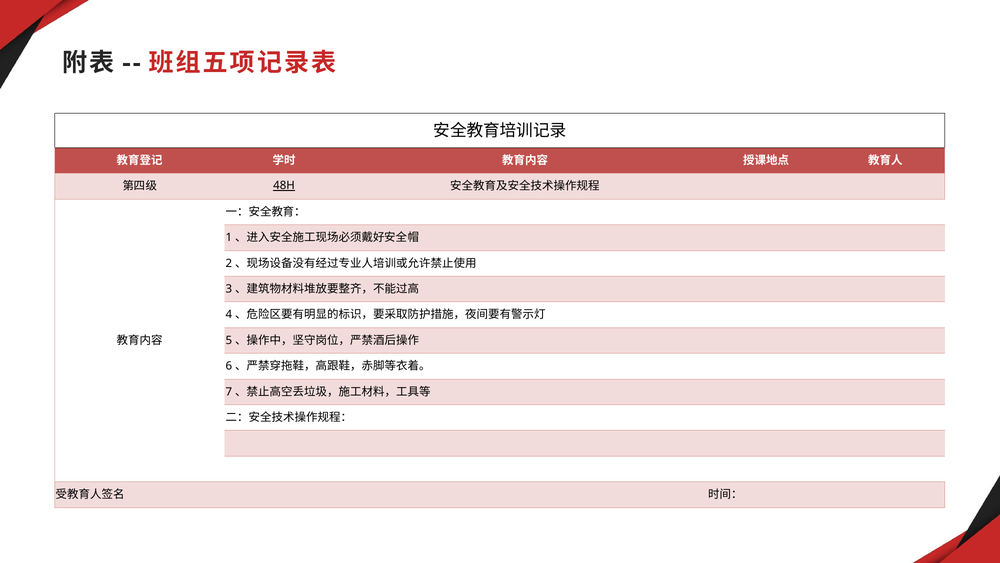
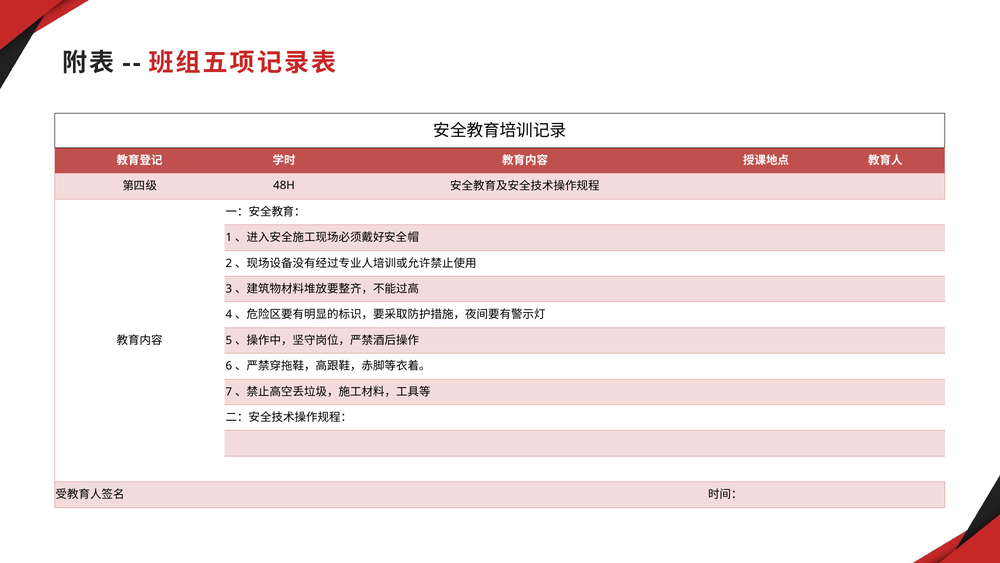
48H underline: present -> none
